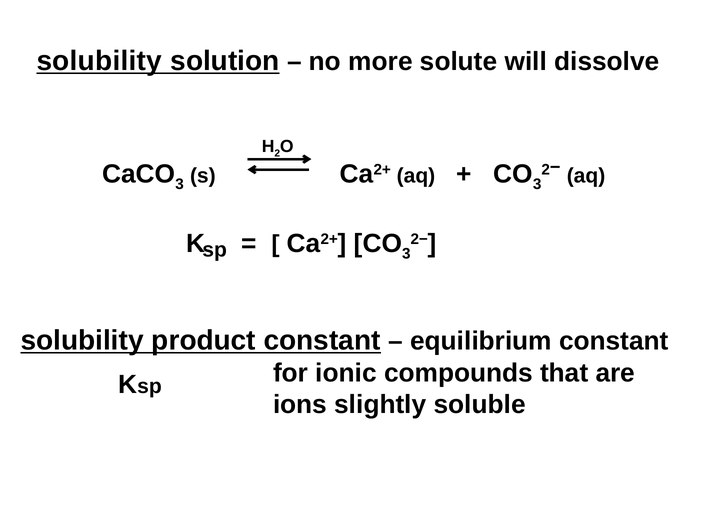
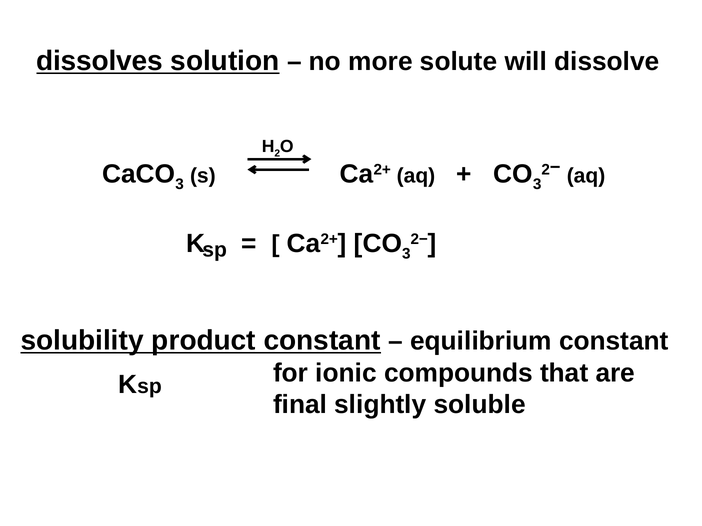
solubility at (99, 61): solubility -> dissolves
ions: ions -> final
